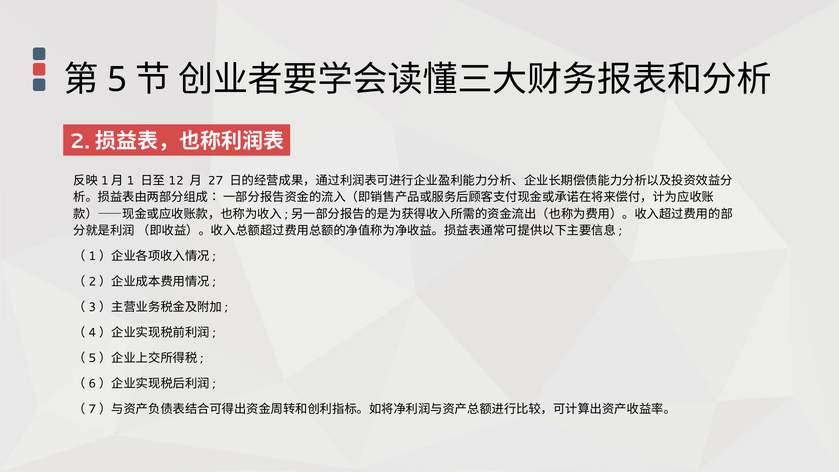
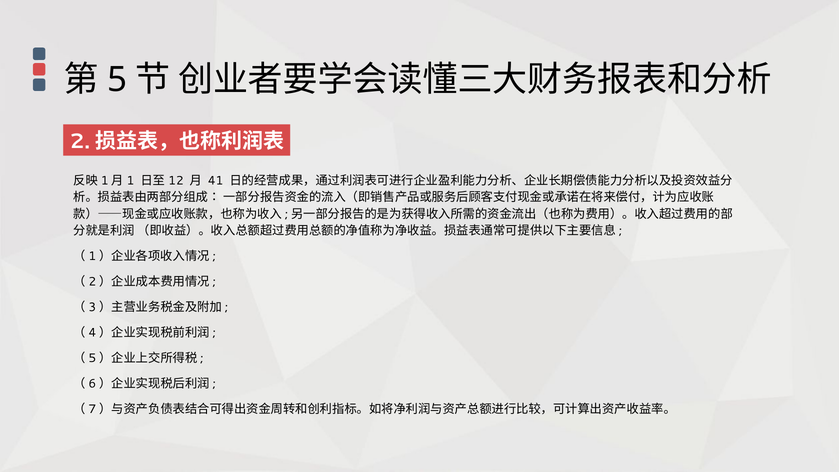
27: 27 -> 41
